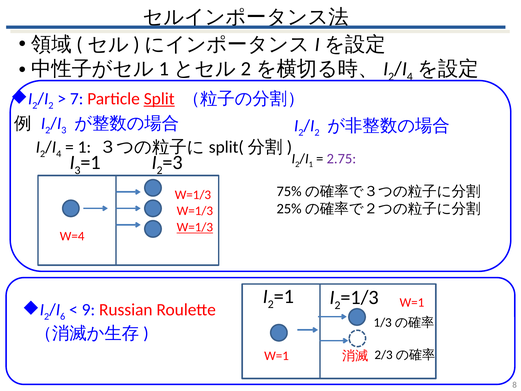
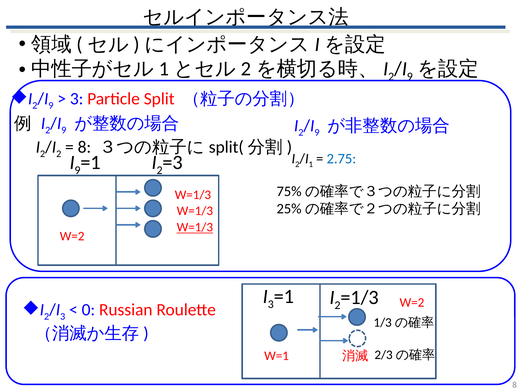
4 at (410, 77): 4 -> 9
2 at (51, 106): 2 -> 9
7 at (77, 99): 7 -> 3
Split underline: present -> none
3 at (64, 130): 3 -> 9
2 at (317, 133): 2 -> 9
4 at (59, 154): 4 -> 2
1 at (84, 147): 1 -> 8
2.75 colour: purple -> blue
3 at (78, 170): 3 -> 9
W=4 at (72, 236): W=4 -> W=2
2 at (271, 304): 2 -> 3
W=1 at (412, 302): W=1 -> W=2
6 at (63, 316): 6 -> 3
9: 9 -> 0
